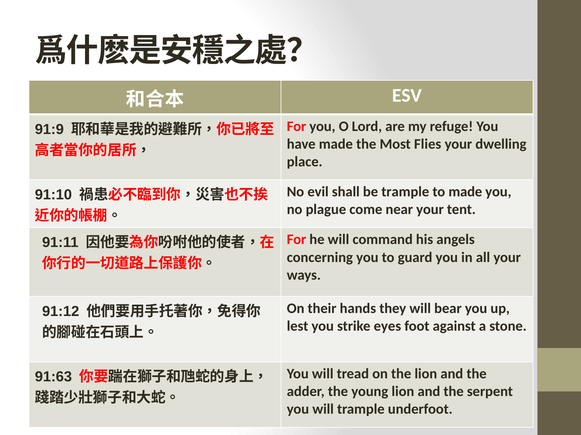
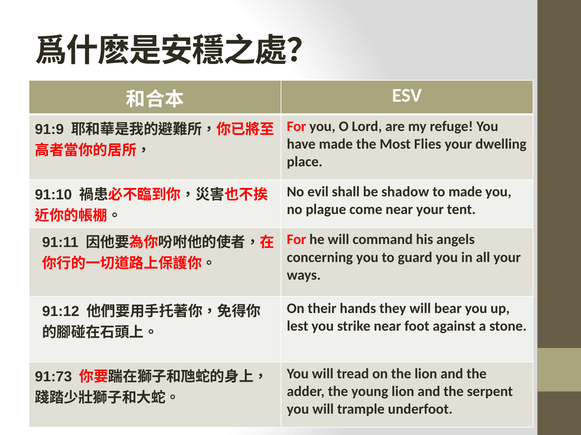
be trample: trample -> shadow
strike eyes: eyes -> near
91:63: 91:63 -> 91:73
